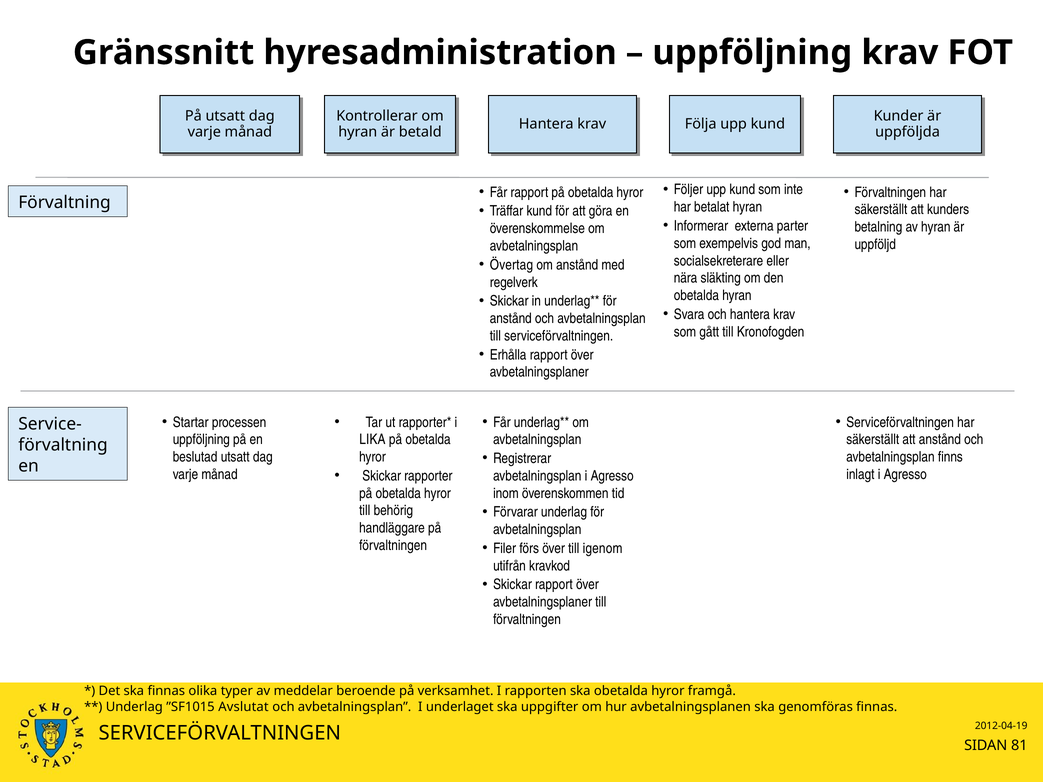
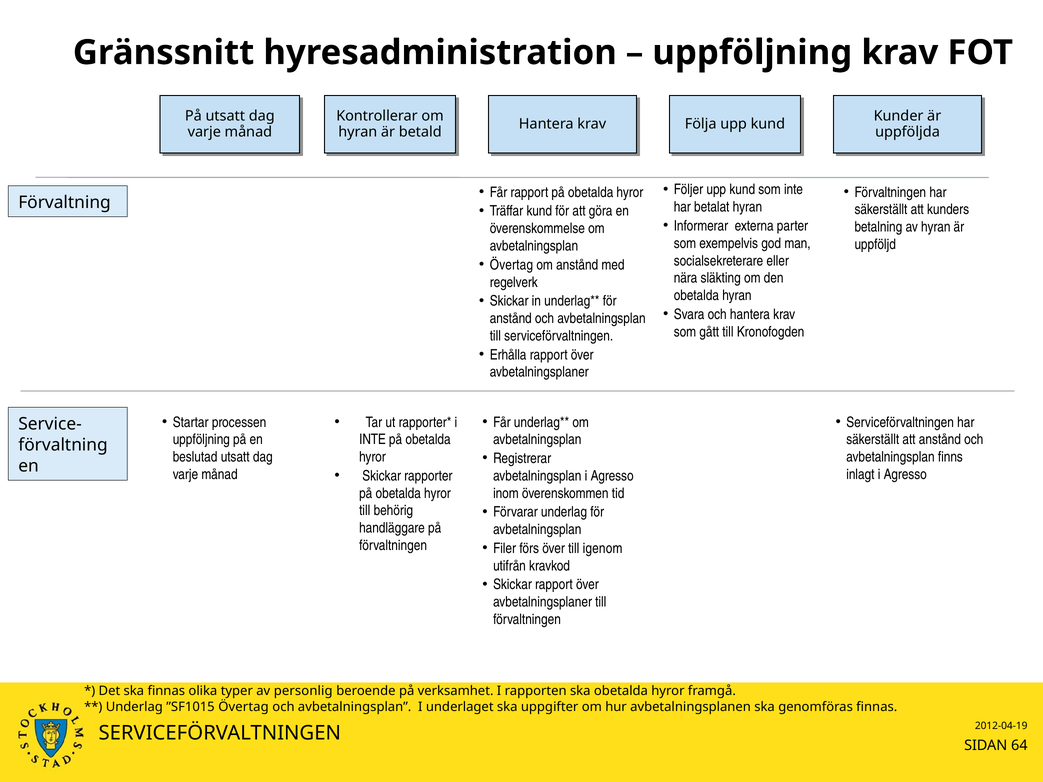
LIKA at (372, 440): LIKA -> INTE
meddelar: meddelar -> personlig
”SF1015 Avslutat: Avslutat -> Övertag
81: 81 -> 64
